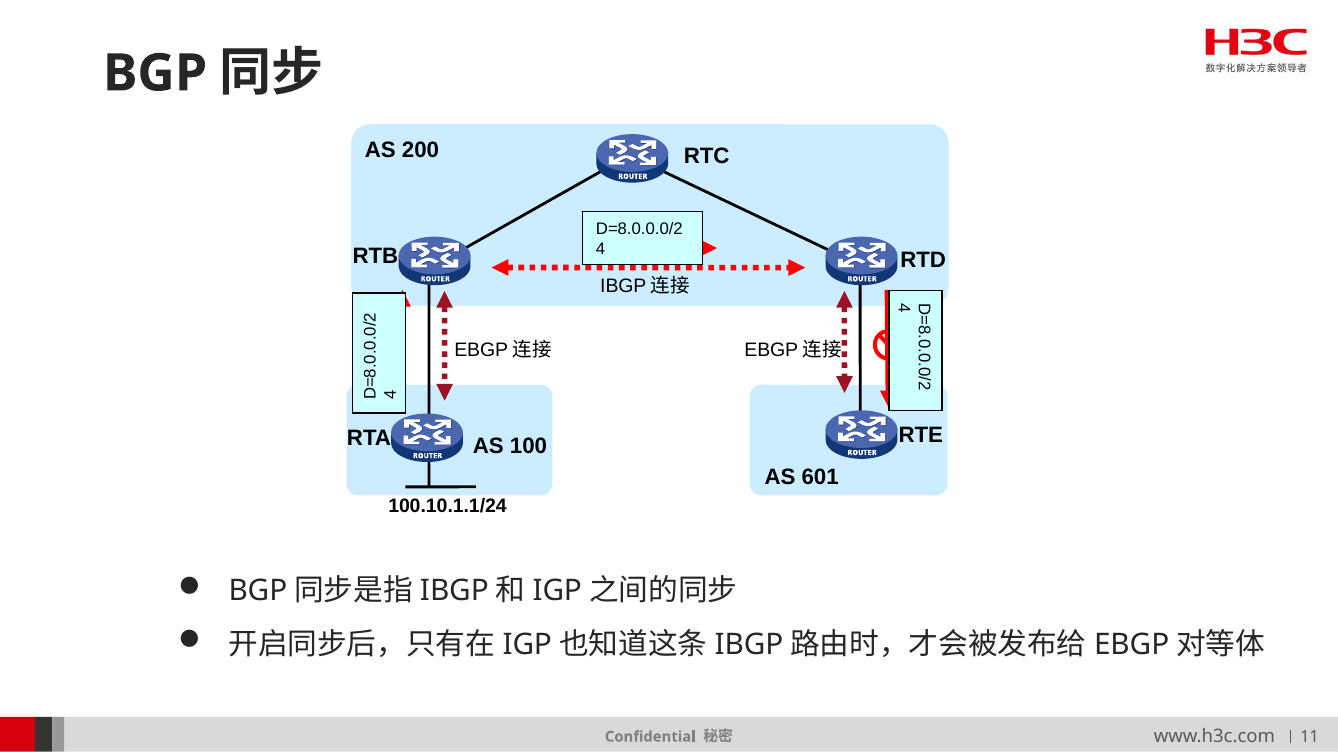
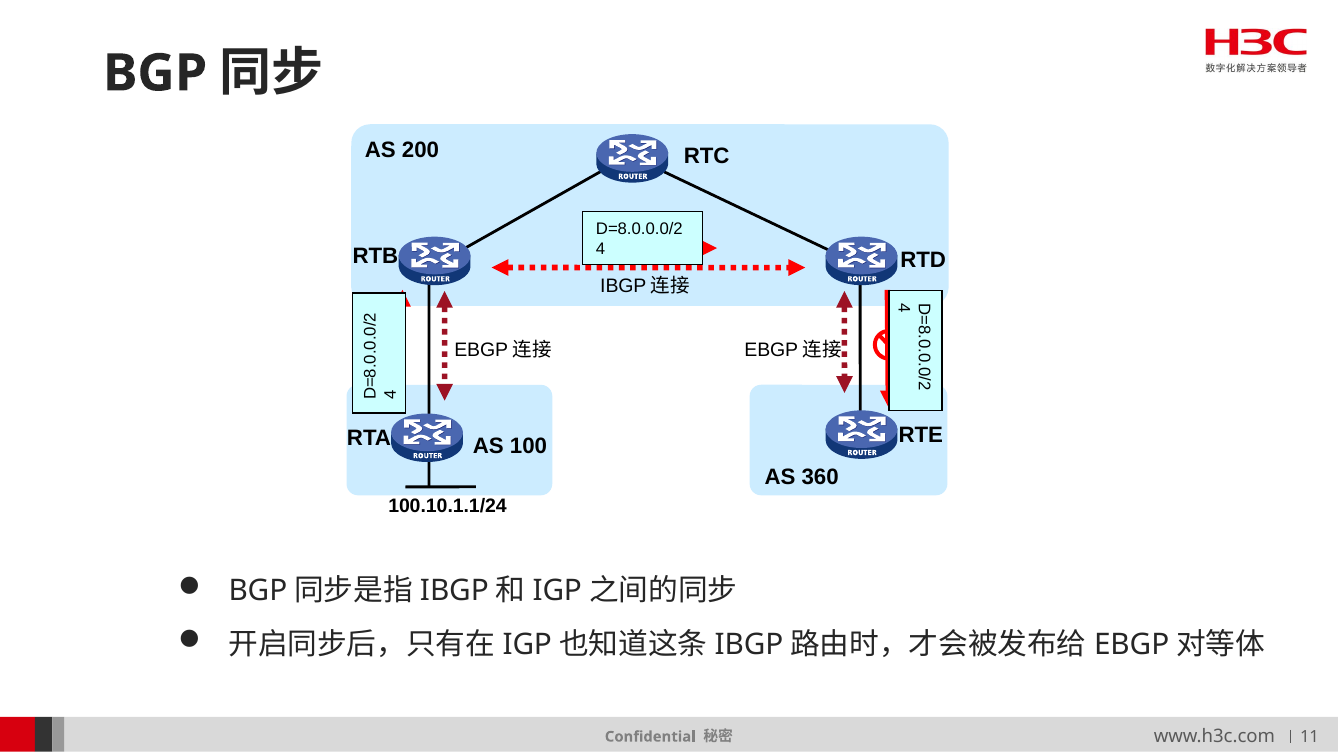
601: 601 -> 360
